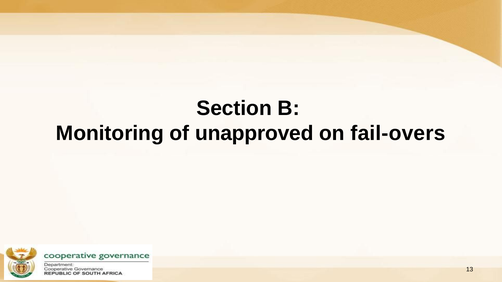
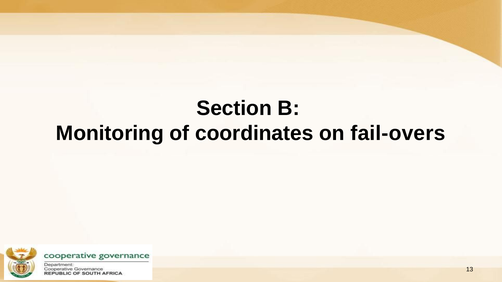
unapproved: unapproved -> coordinates
